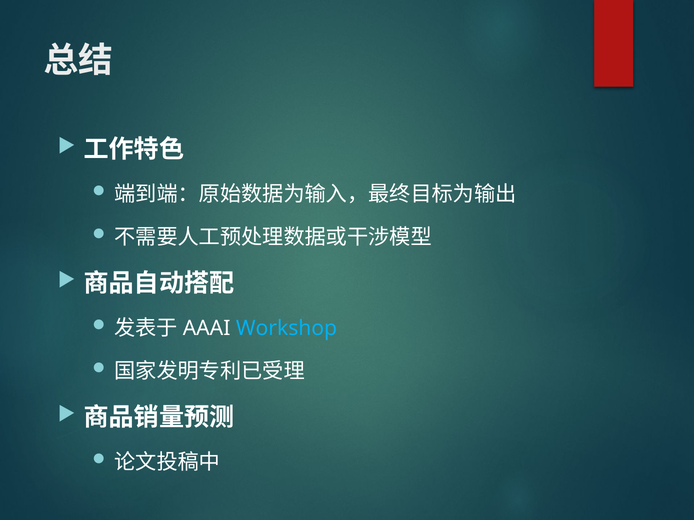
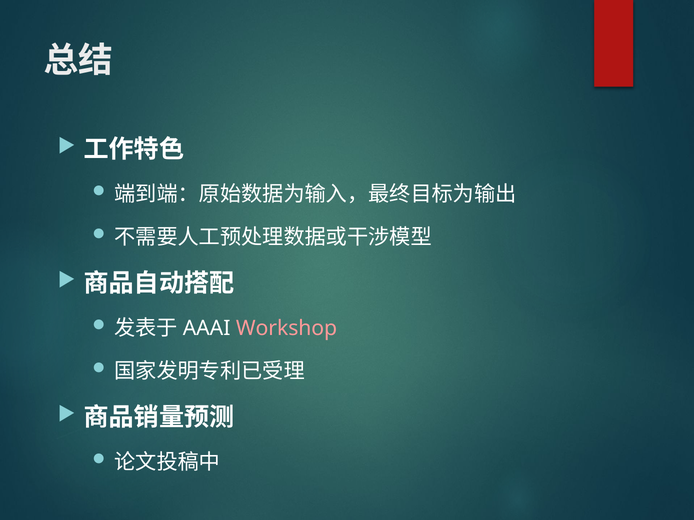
Workshop colour: light blue -> pink
